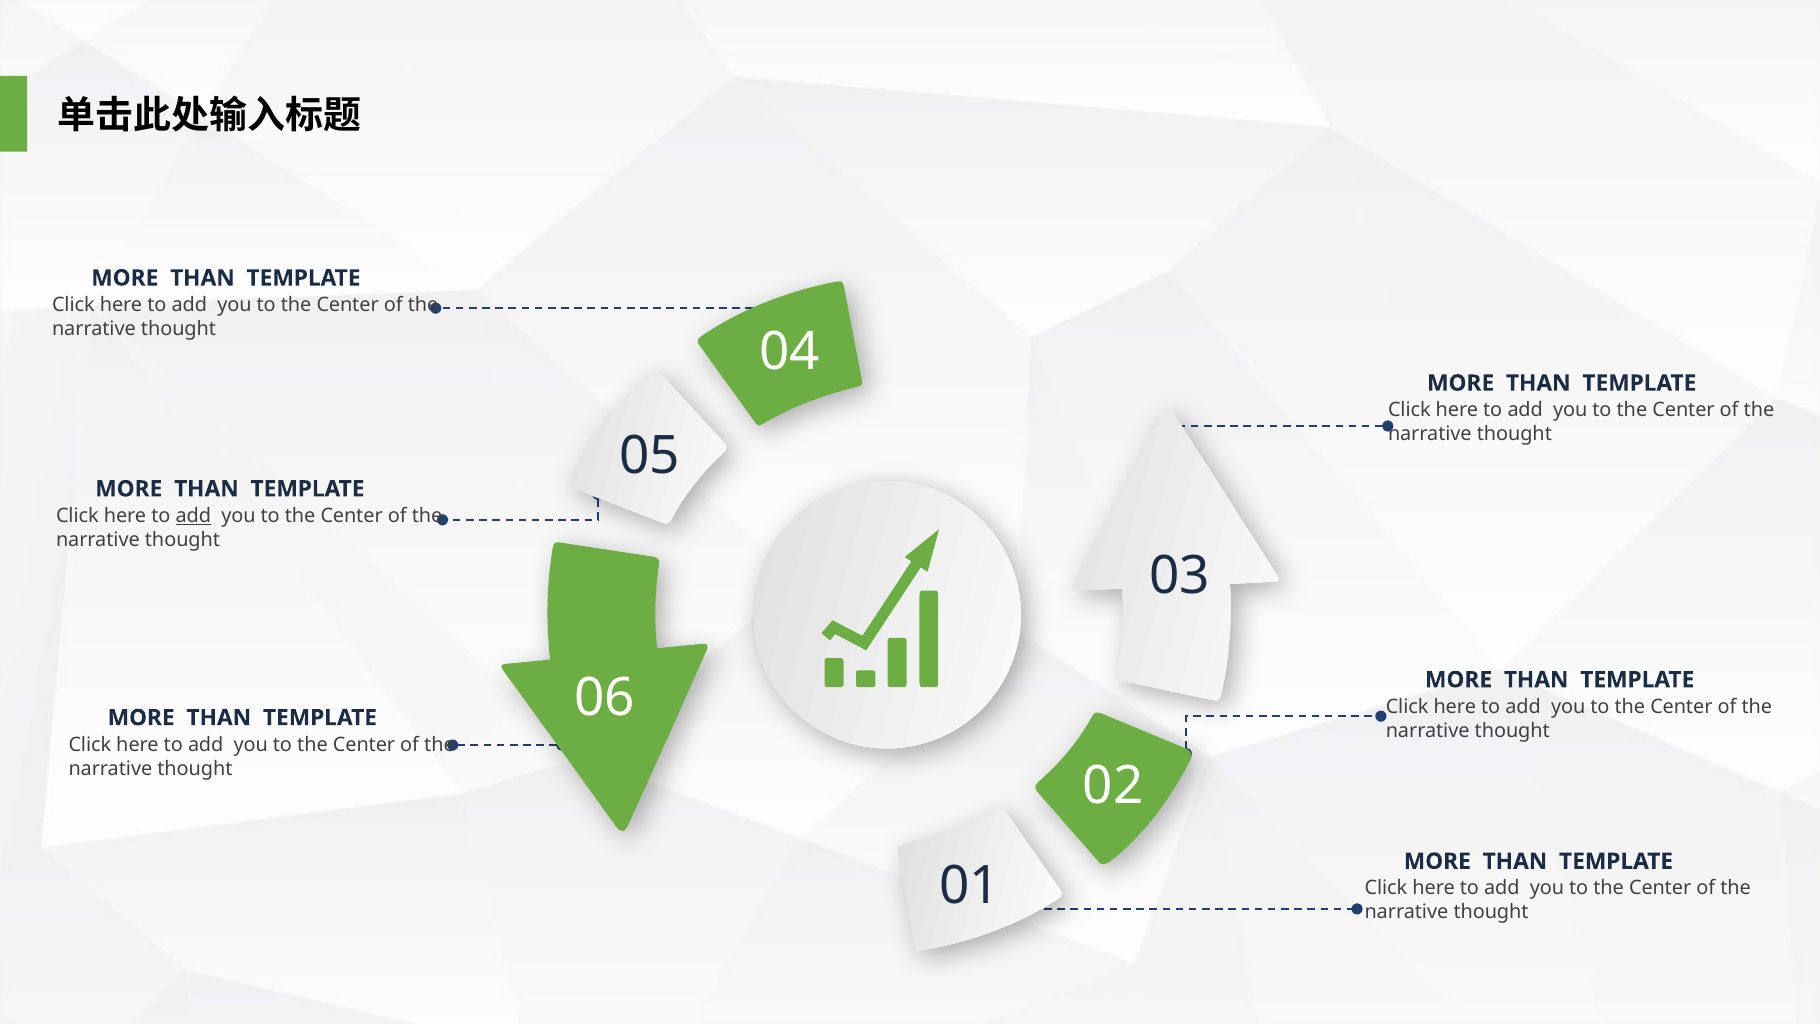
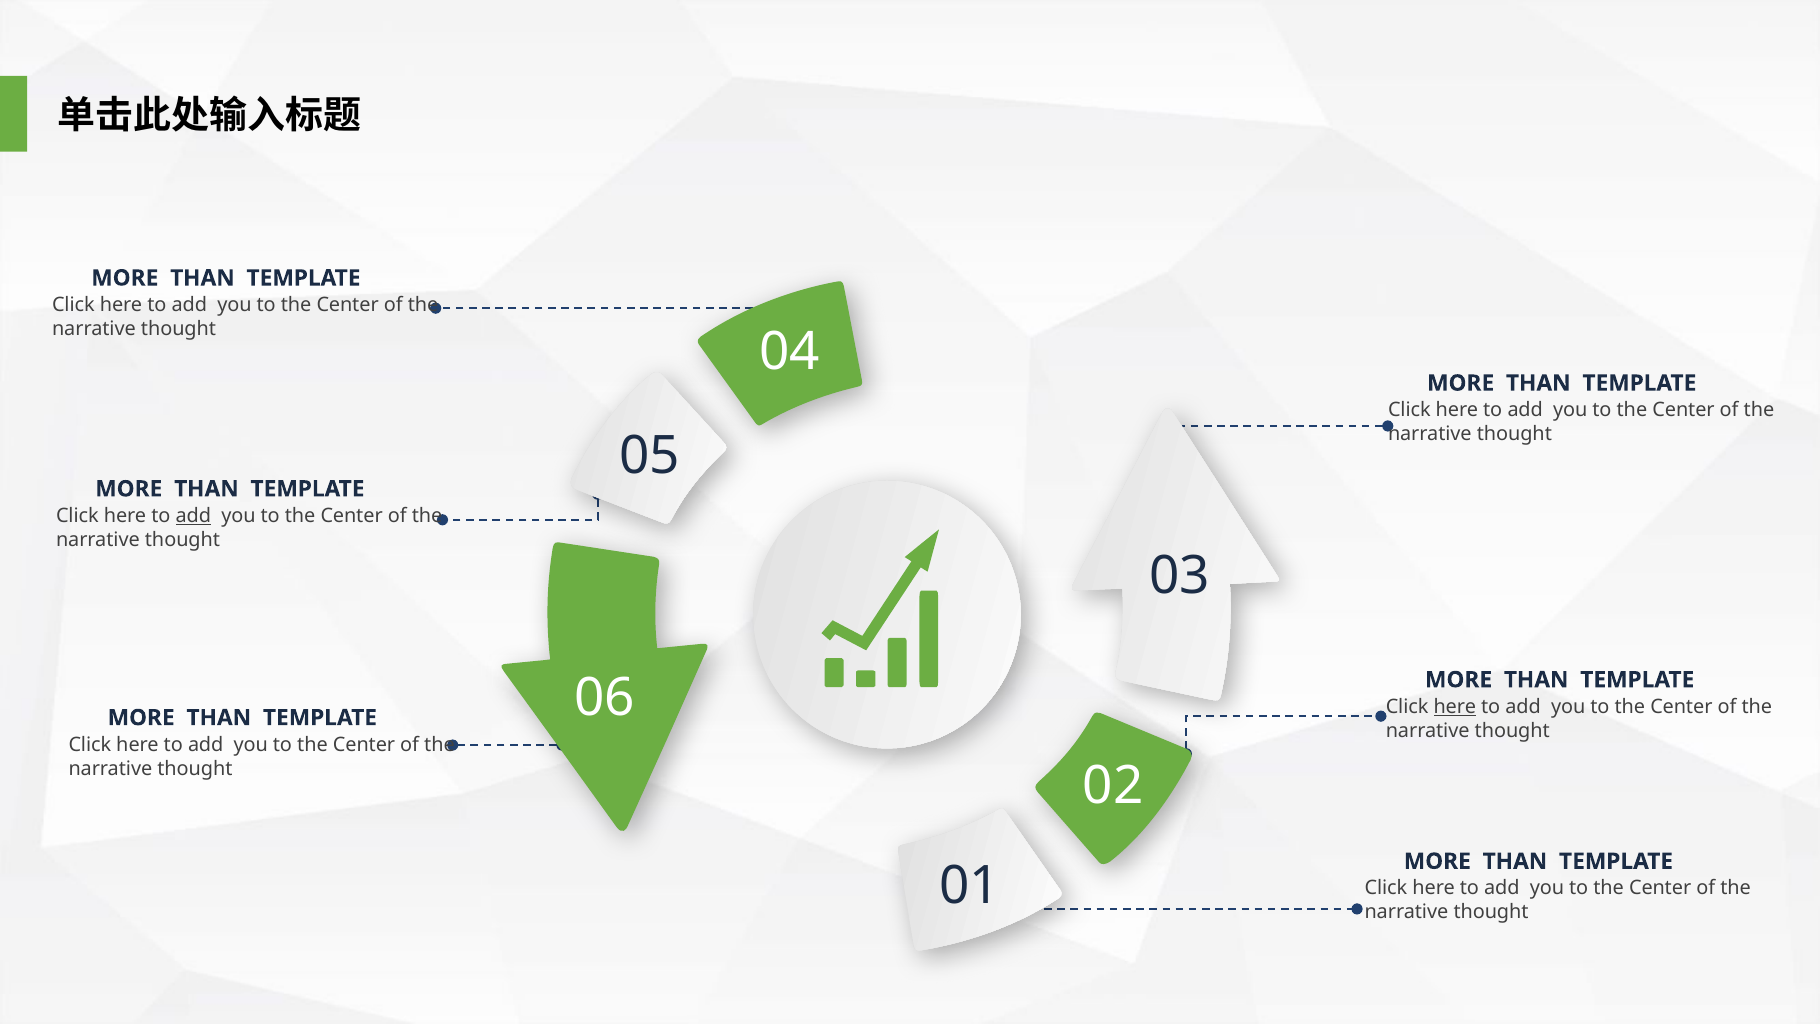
here at (1455, 707) underline: none -> present
